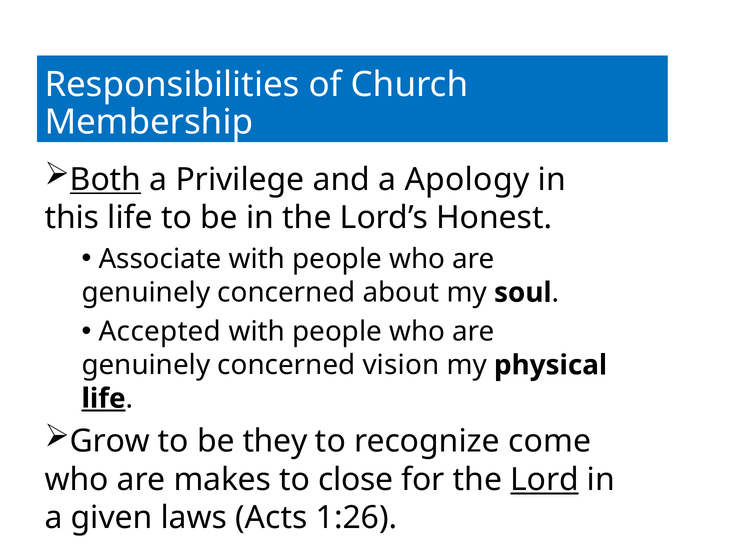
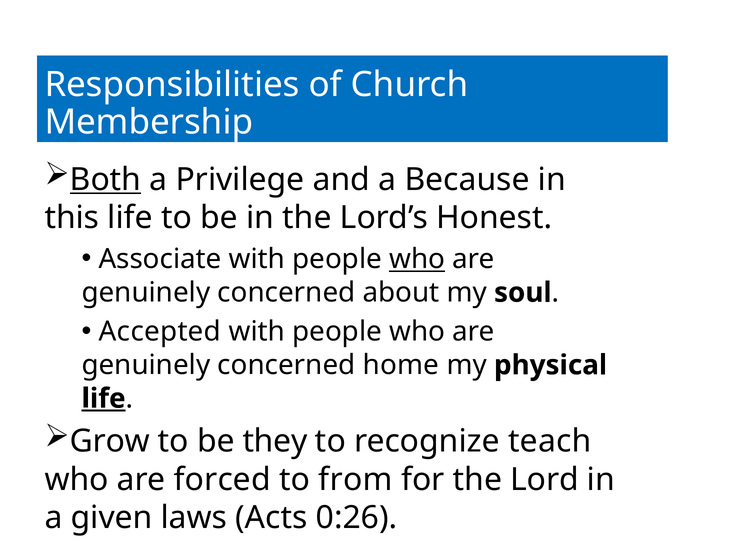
Apology: Apology -> Because
who at (417, 259) underline: none -> present
vision: vision -> home
come: come -> teach
makes: makes -> forced
close: close -> from
Lord underline: present -> none
1:26: 1:26 -> 0:26
